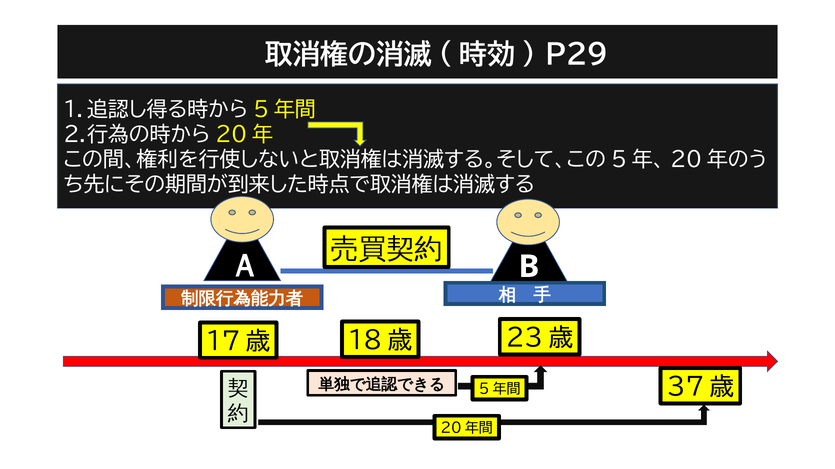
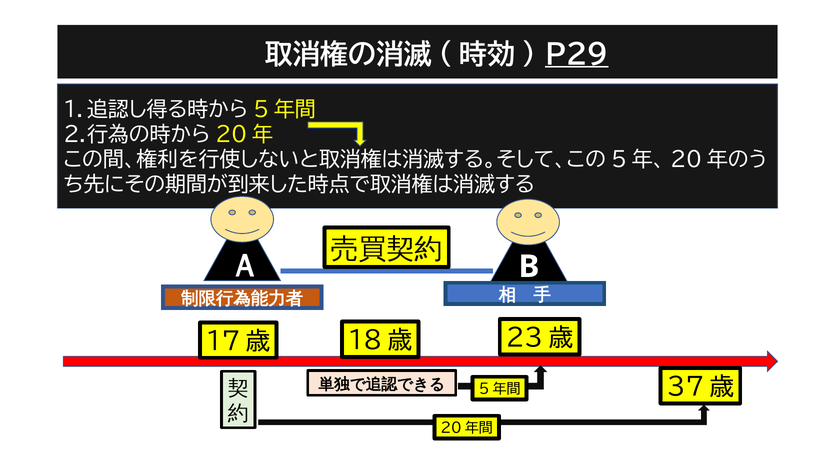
P29 underline: none -> present
